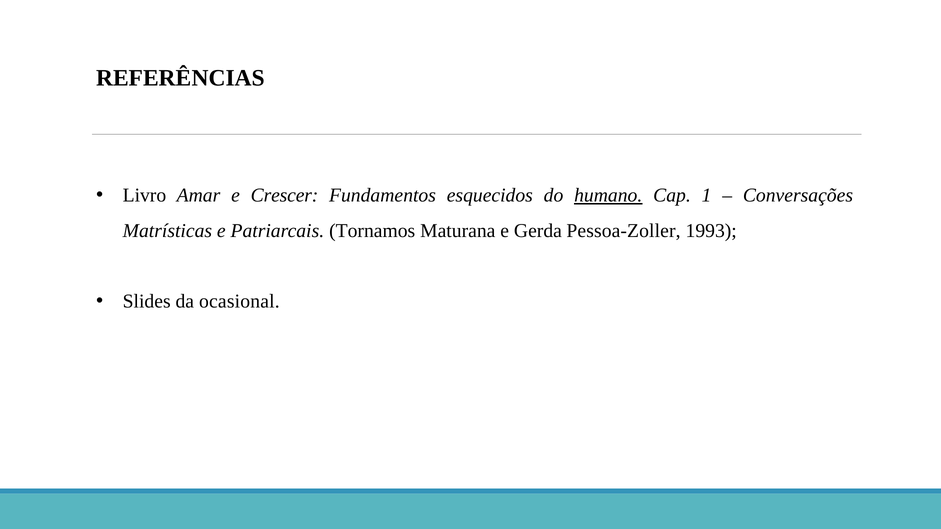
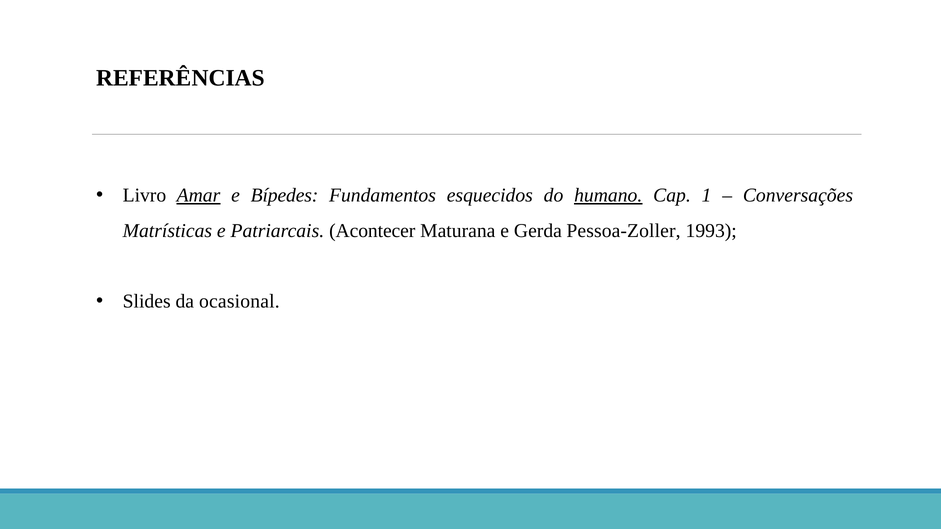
Amar underline: none -> present
Crescer: Crescer -> Bípedes
Tornamos: Tornamos -> Acontecer
